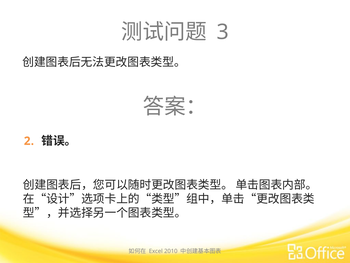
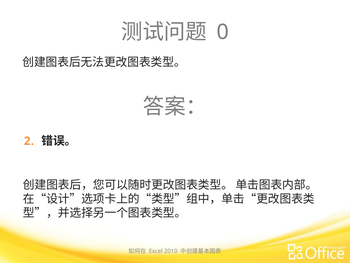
3: 3 -> 0
